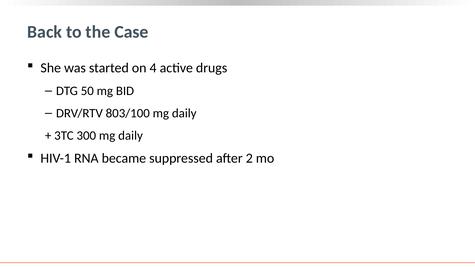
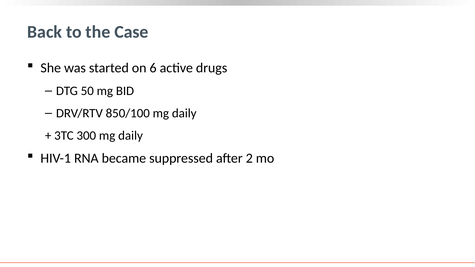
4: 4 -> 6
803/100: 803/100 -> 850/100
